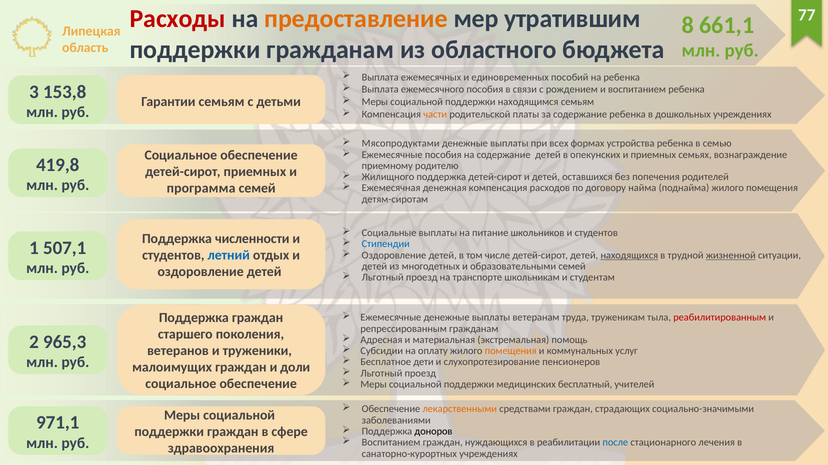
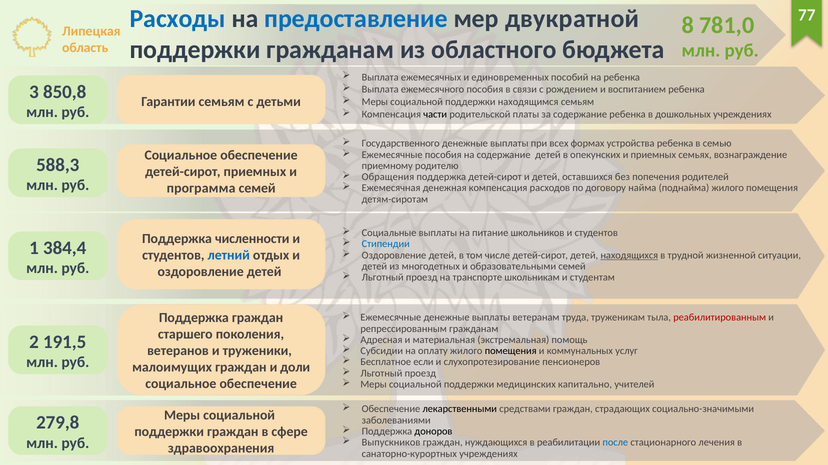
Расходы colour: red -> blue
предоставление colour: orange -> blue
утратившим: утратившим -> двукратной
661,1: 661,1 -> 781,0
153,8: 153,8 -> 850,8
части colour: orange -> black
Мясопродуктами: Мясопродуктами -> Государственного
419,8: 419,8 -> 588,3
Жилищного: Жилищного -> Обращения
507,1: 507,1 -> 384,4
жизненной underline: present -> none
965,3: 965,3 -> 191,5
помещения at (511, 351) colour: orange -> black
дети: дети -> если
бесплатный: бесплатный -> капитально
лекарственными colour: orange -> black
971,1: 971,1 -> 279,8
Воспитанием at (391, 443): Воспитанием -> Выпускников
